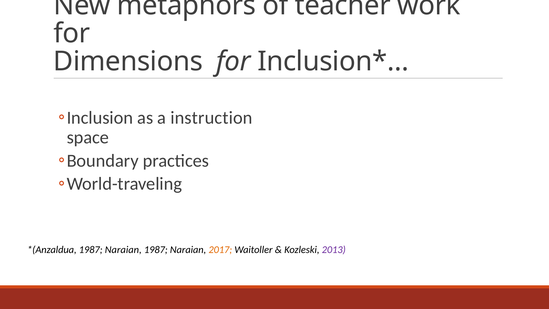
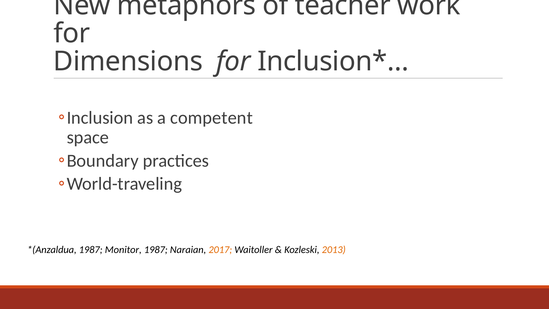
instruction: instruction -> competent
Naraian at (123, 250): Naraian -> Monitor
2013 colour: purple -> orange
